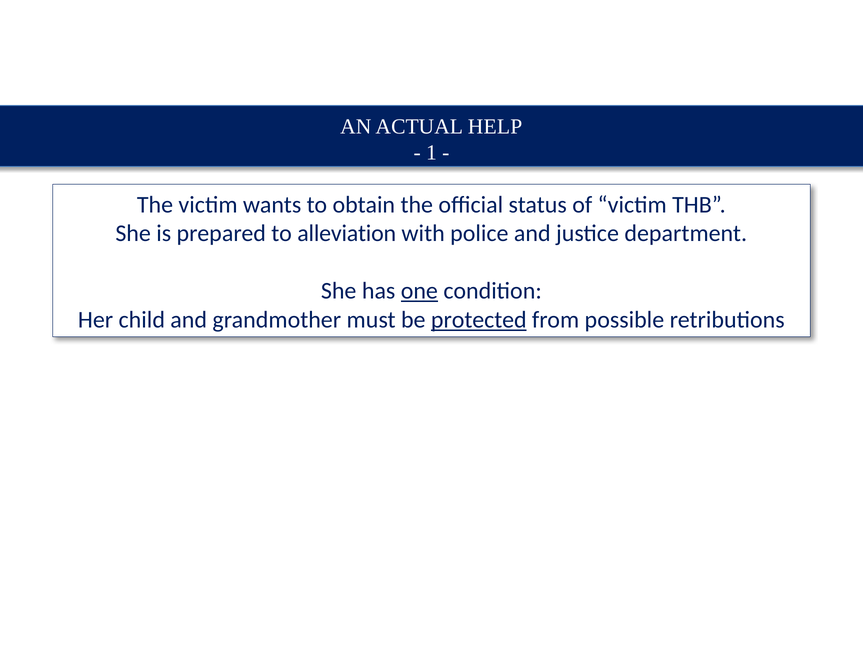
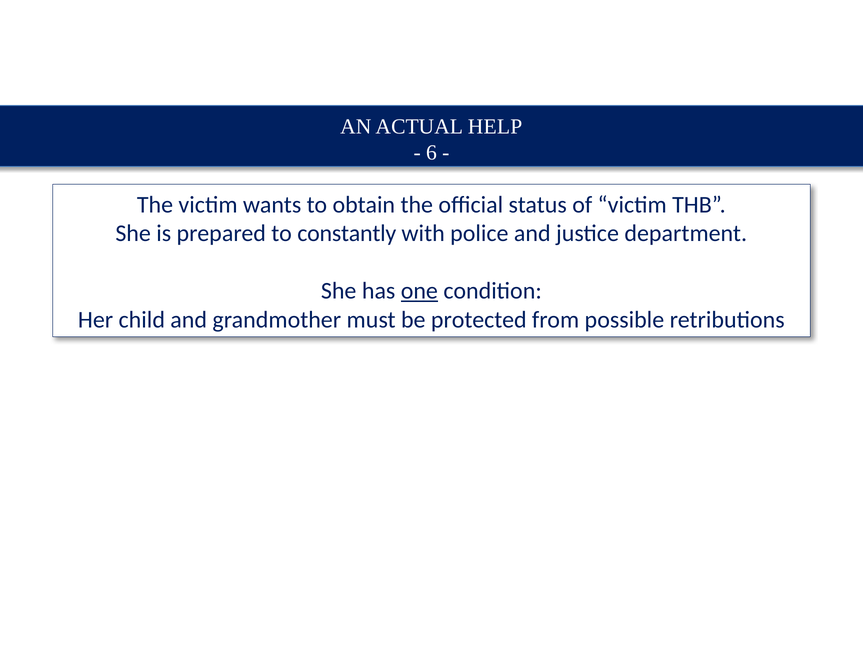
1: 1 -> 6
alleviation: alleviation -> constantly
protected underline: present -> none
